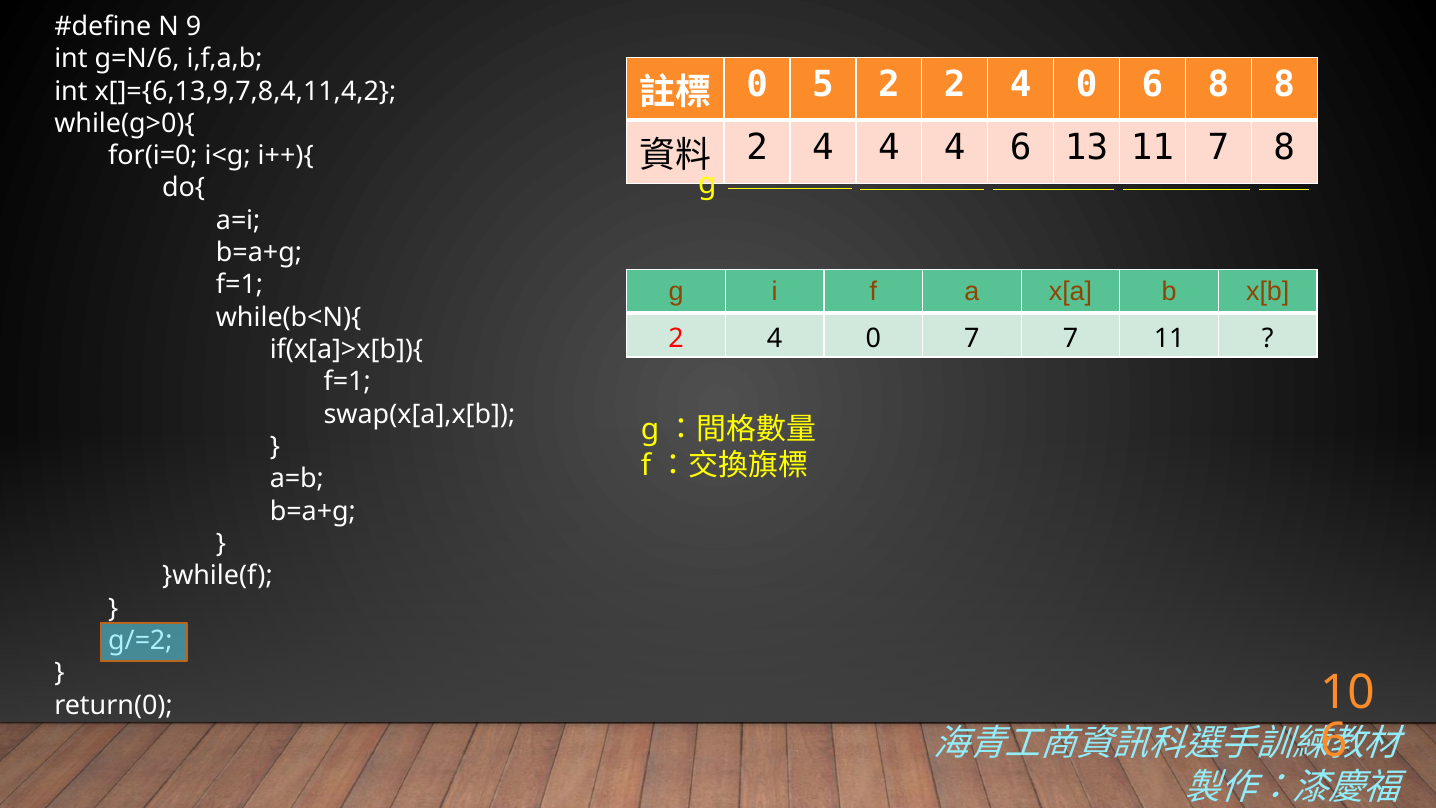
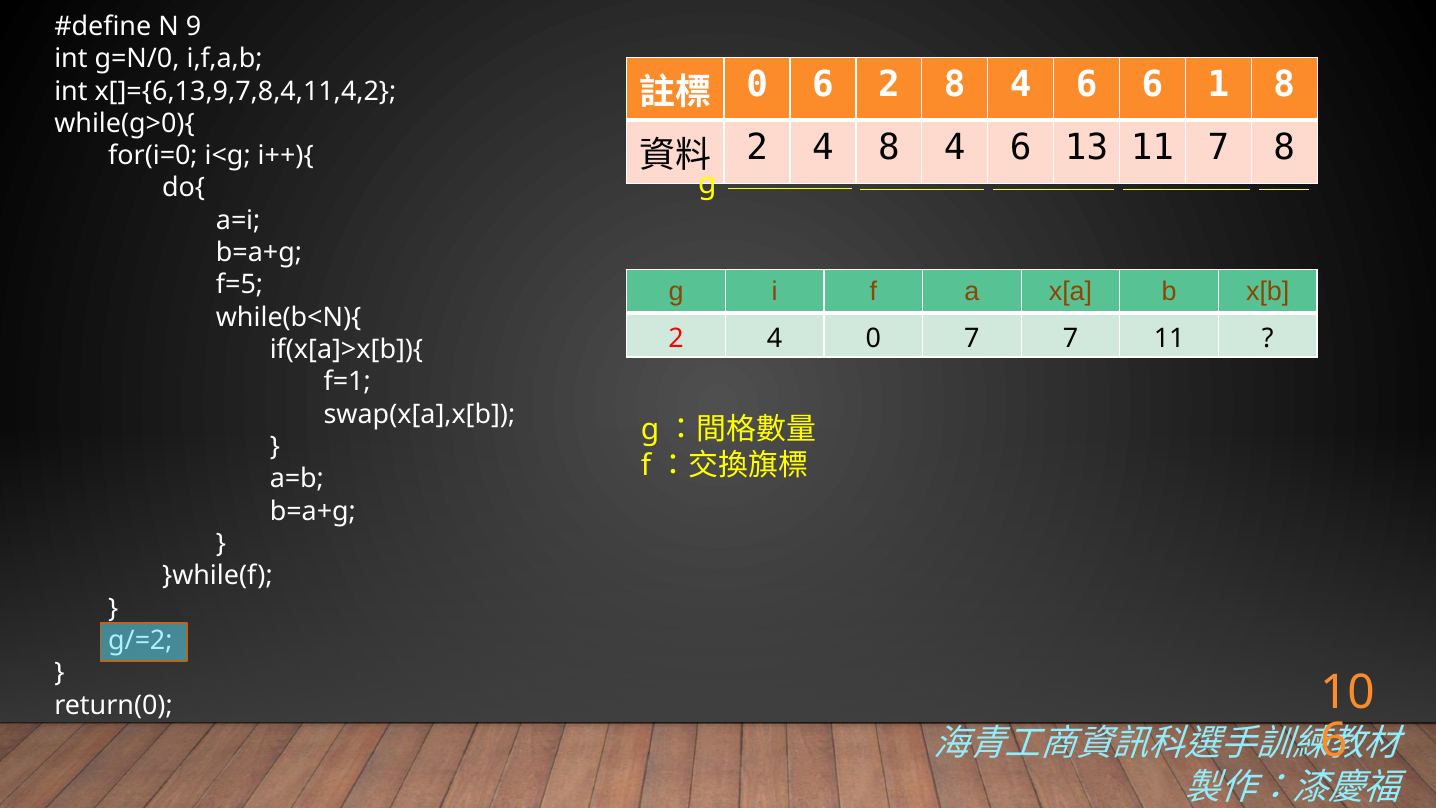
g=N/6: g=N/6 -> g=N/0
0 5: 5 -> 6
2 2: 2 -> 8
0 at (1087, 84): 0 -> 6
6 8: 8 -> 1
2 4 4: 4 -> 8
f=1 at (240, 285): f=1 -> f=5
